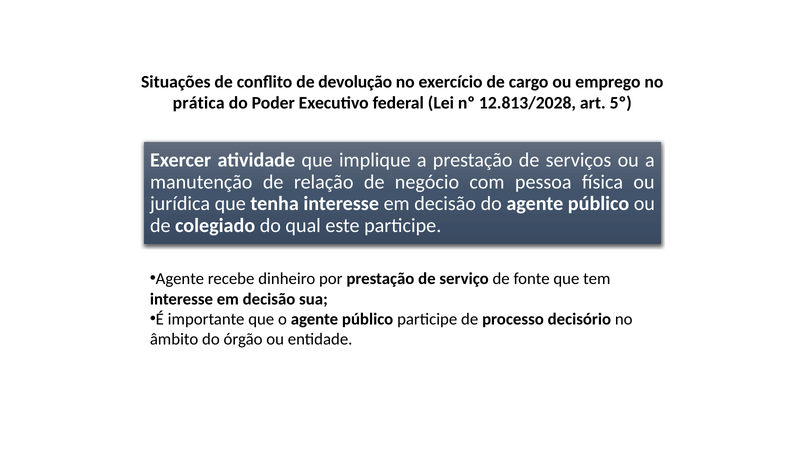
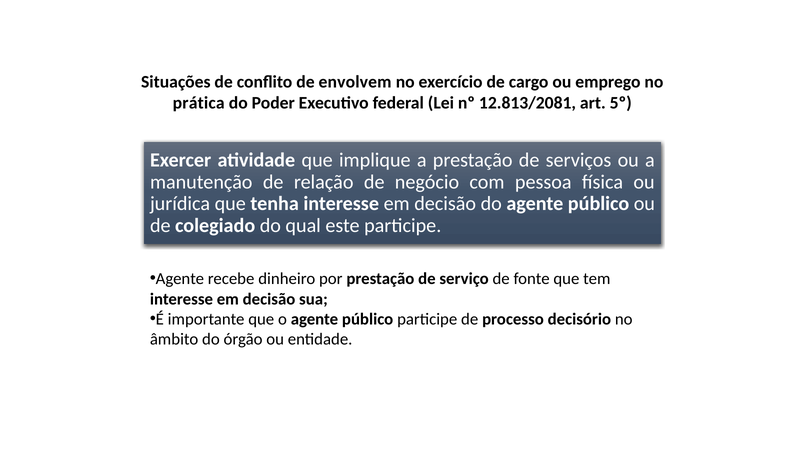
devolução: devolução -> envolvem
12.813/2028: 12.813/2028 -> 12.813/2081
